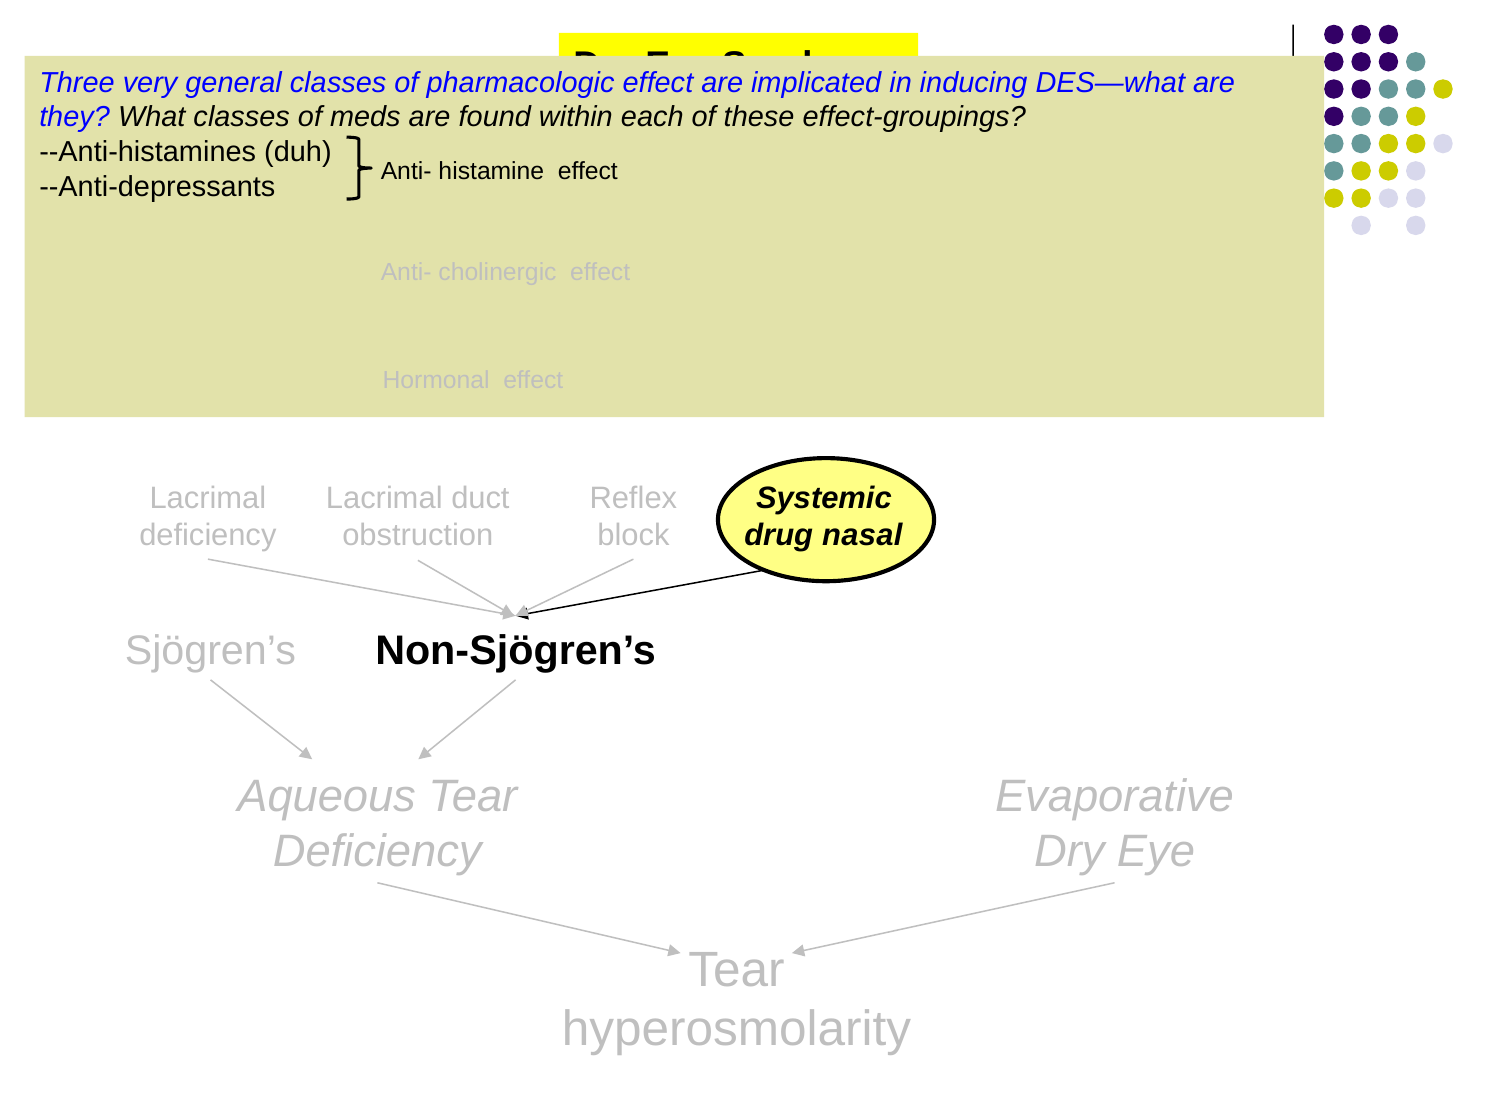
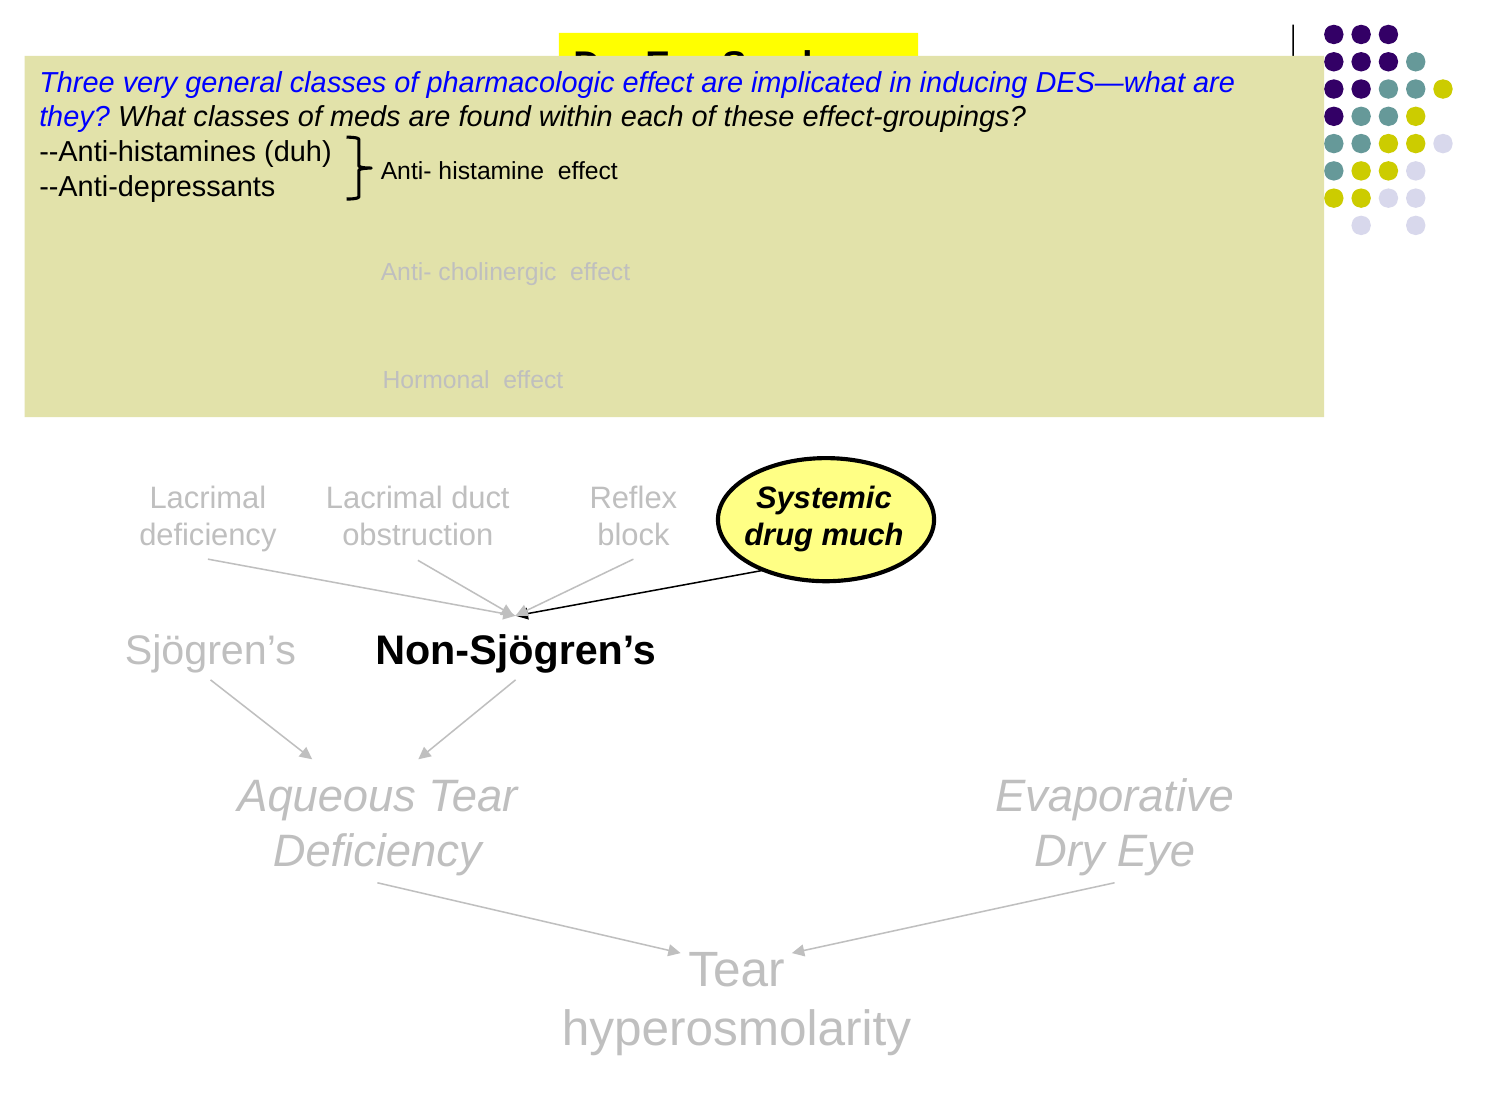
nasal: nasal -> much
